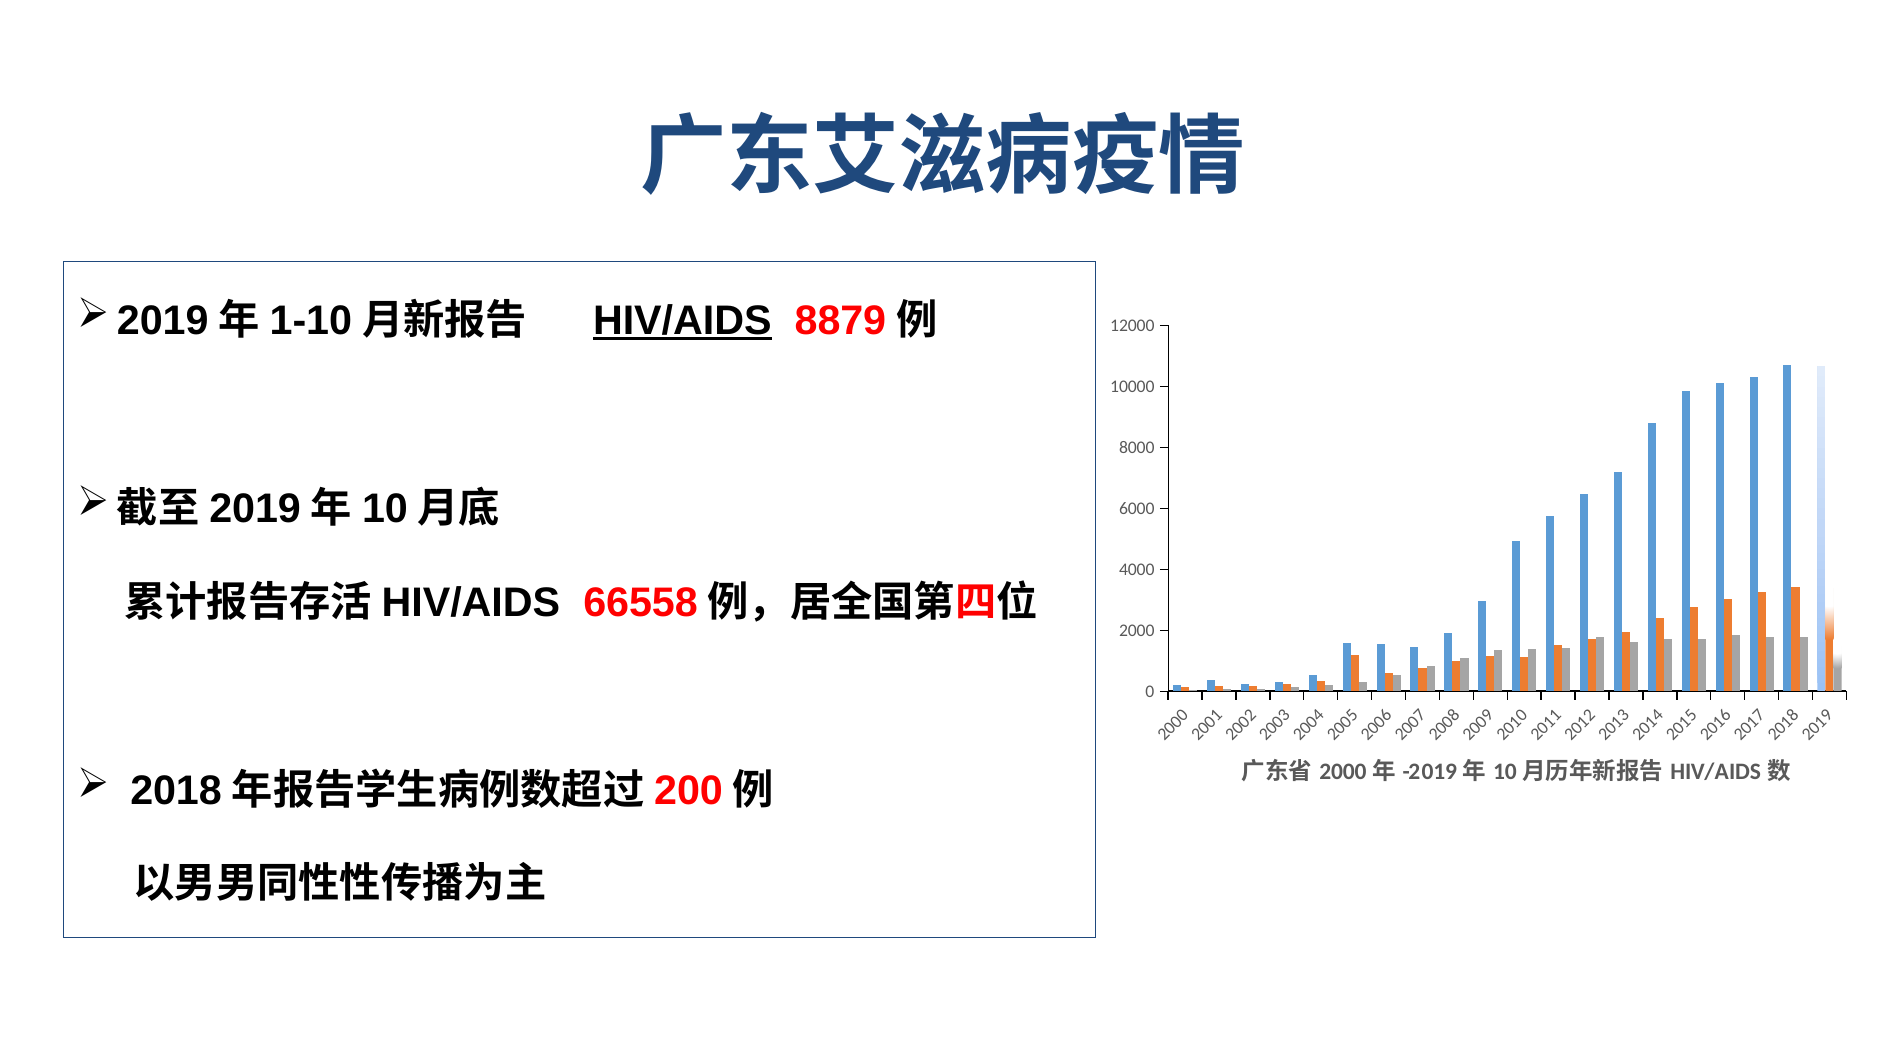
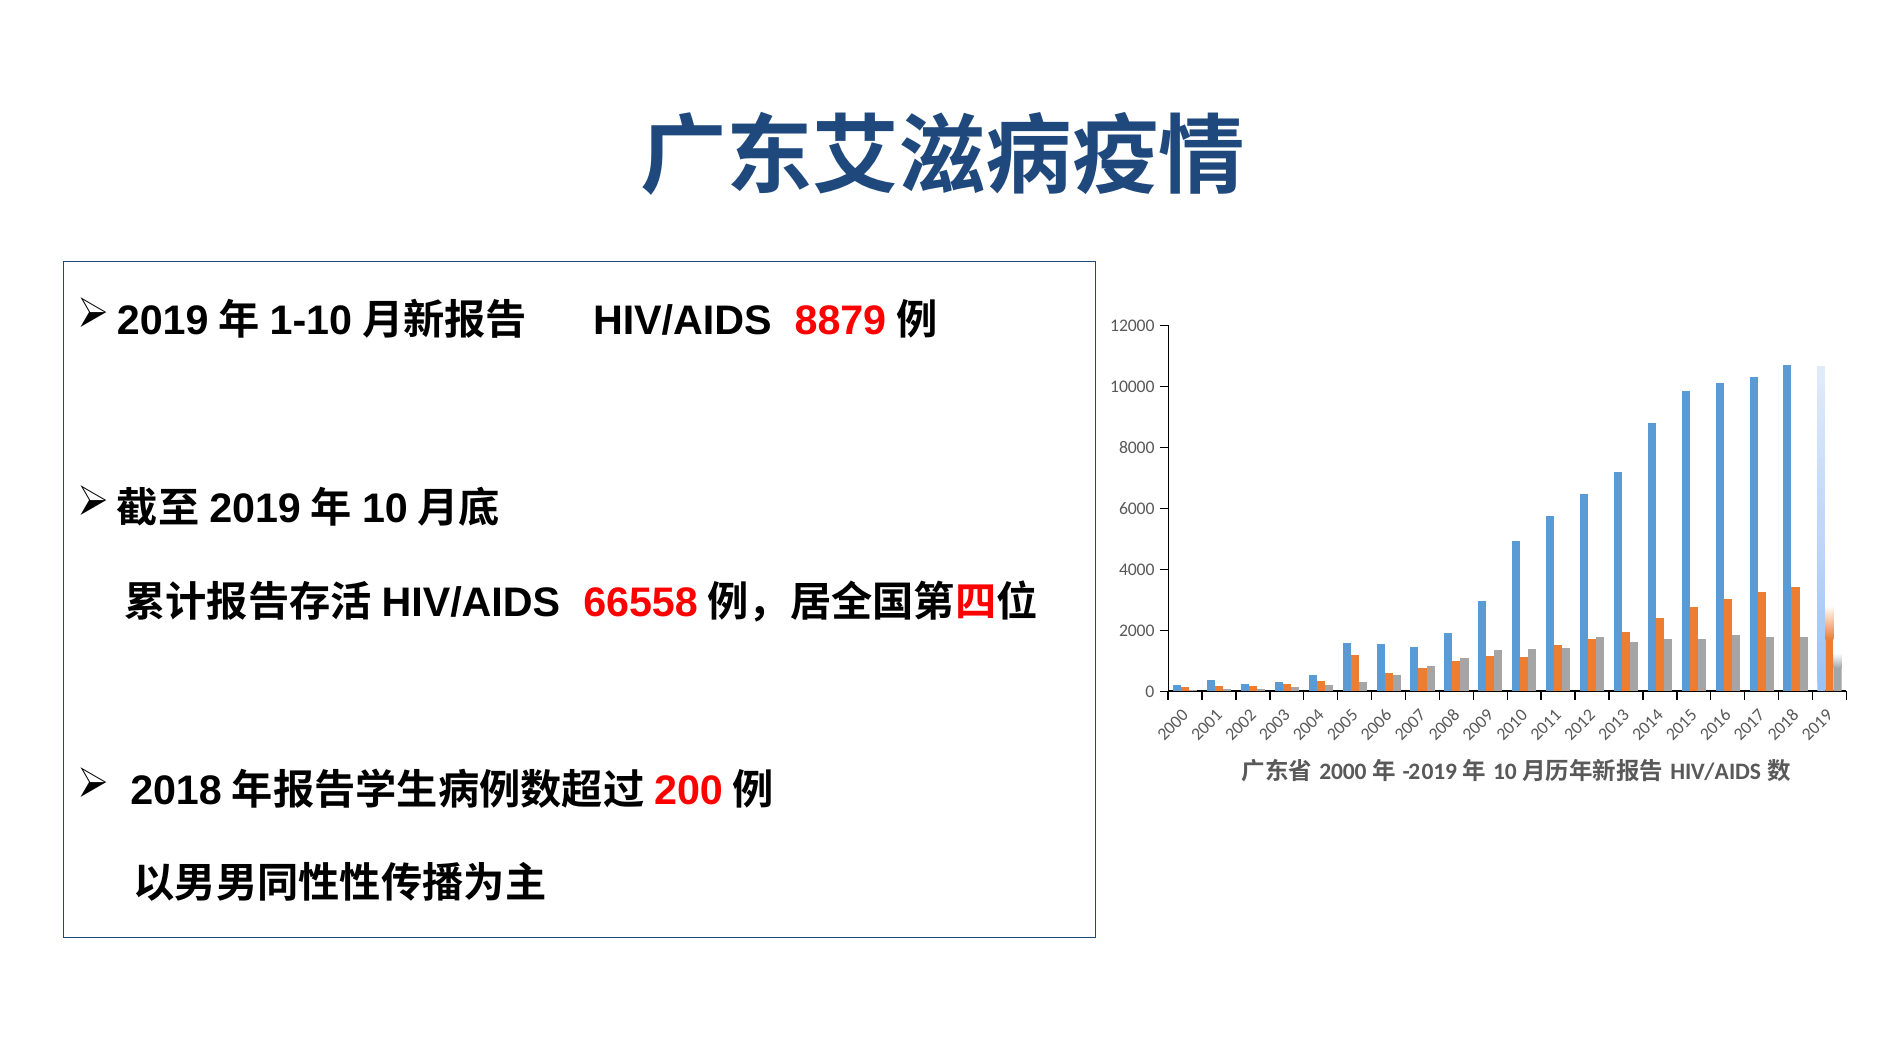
HIV/AIDS at (682, 321) underline: present -> none
